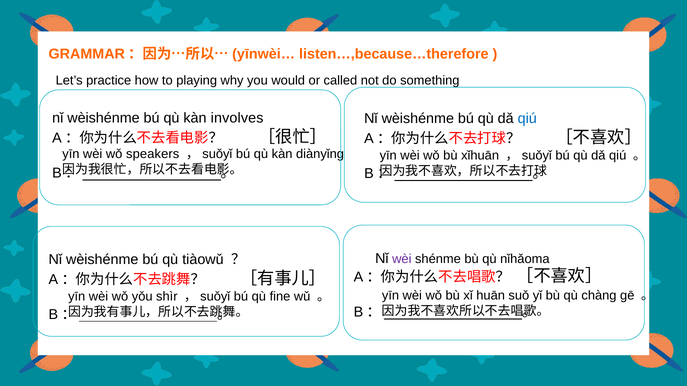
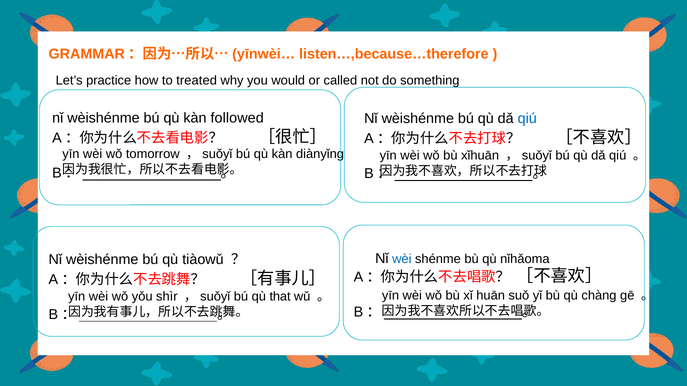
playing: playing -> treated
involves: involves -> followed
speakers: speakers -> tomorrow
wèi at (402, 259) colour: purple -> blue
fine: fine -> that
